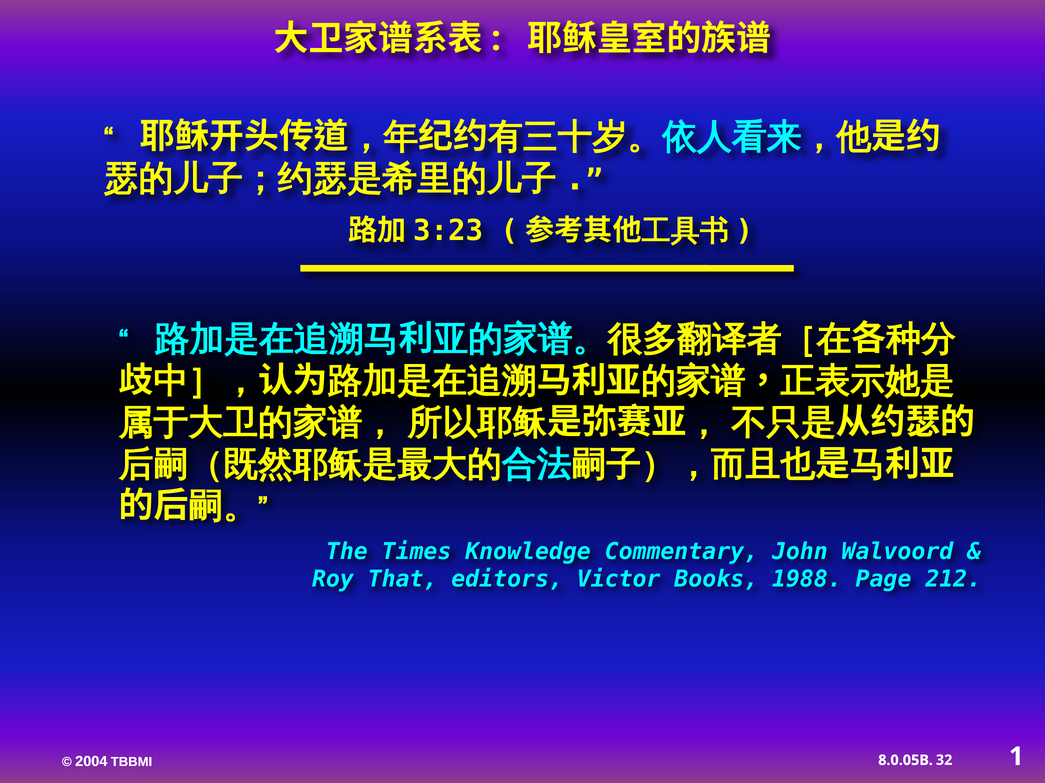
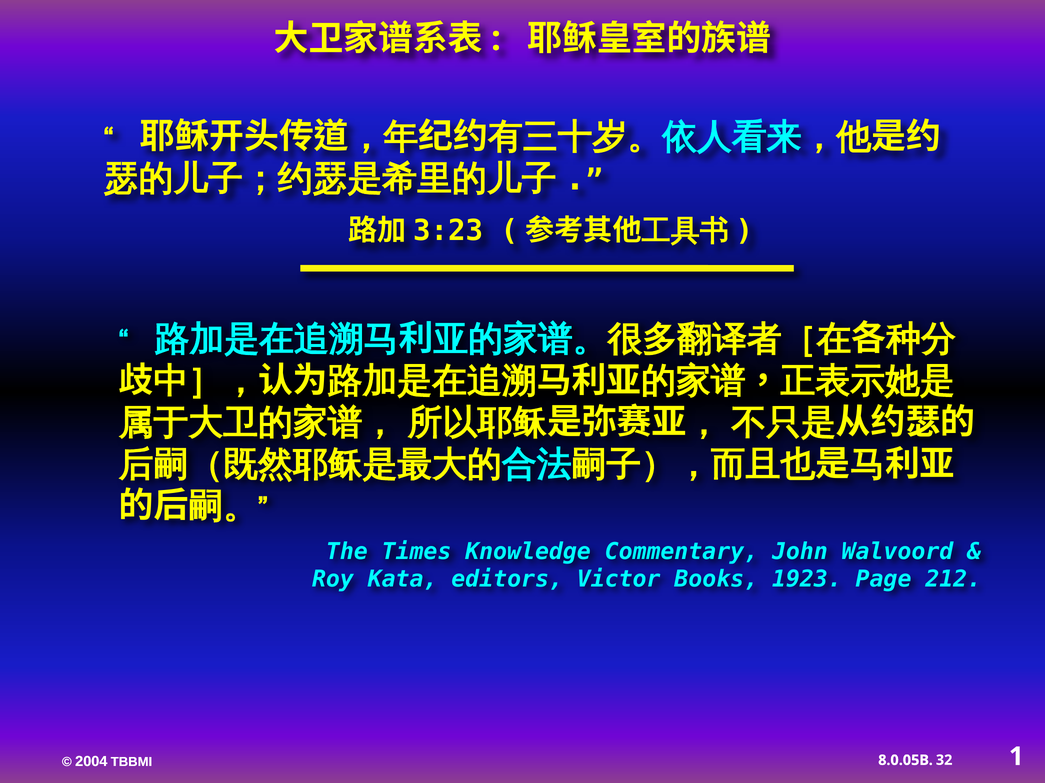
That: That -> Kata
1988: 1988 -> 1923
